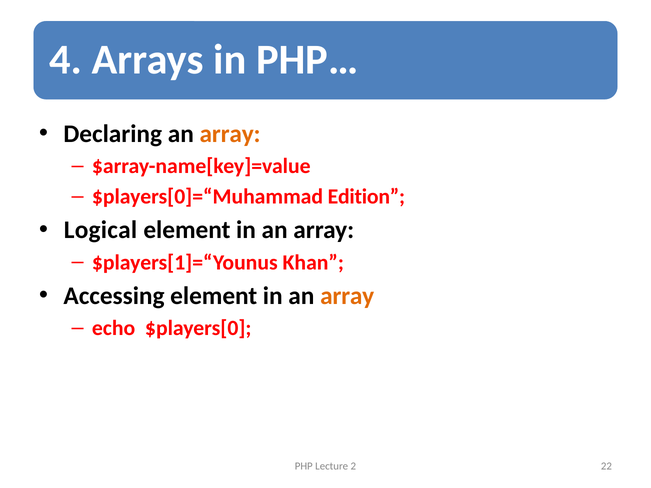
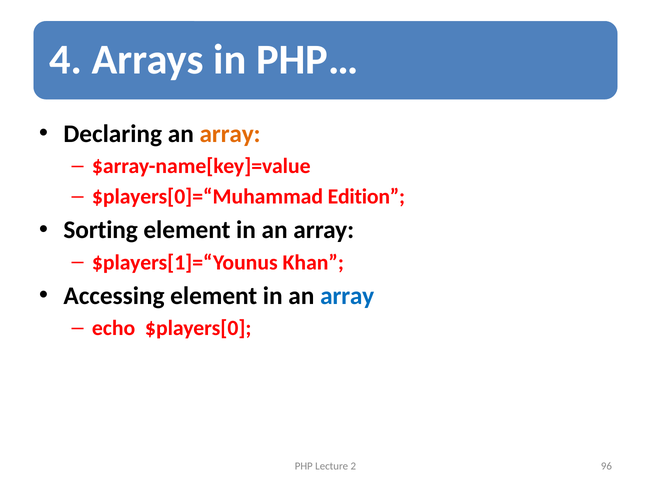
Logical: Logical -> Sorting
array at (347, 296) colour: orange -> blue
22: 22 -> 96
